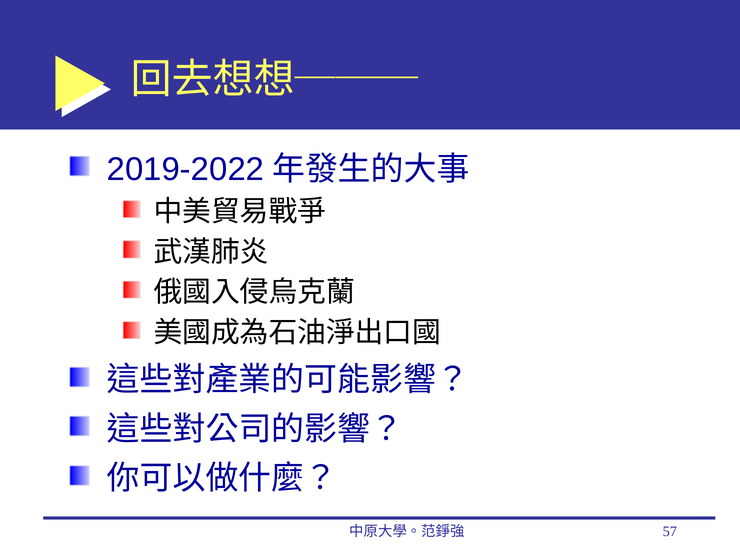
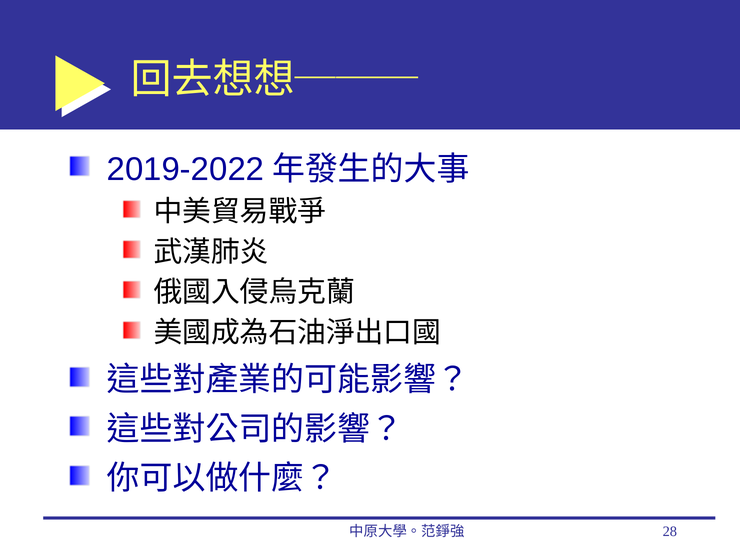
57: 57 -> 28
